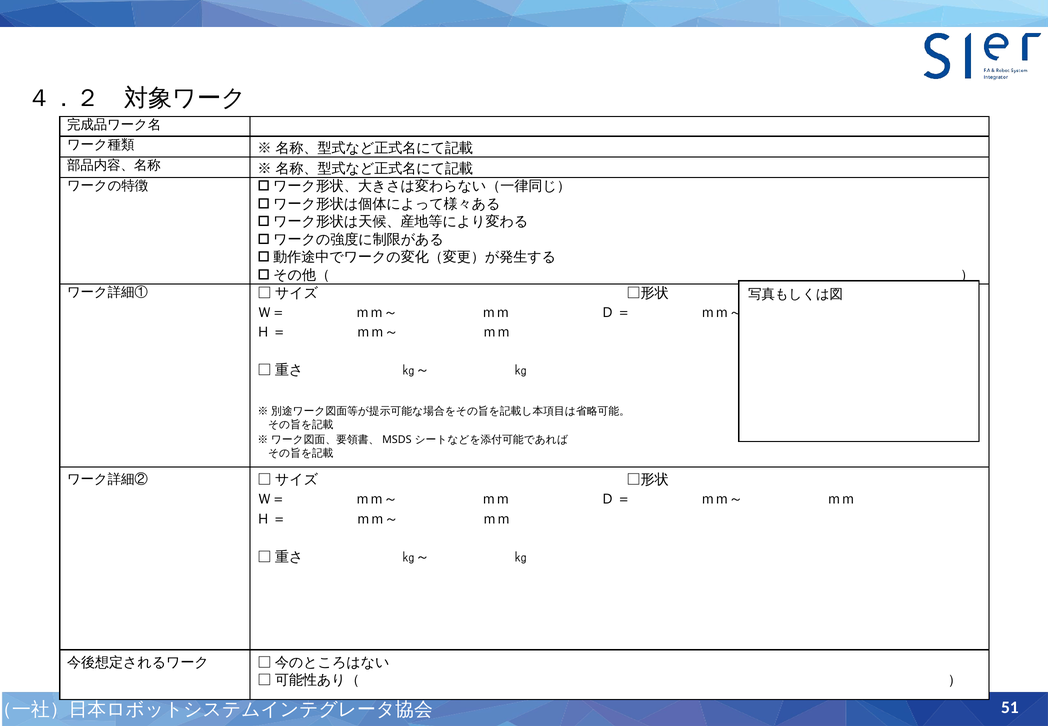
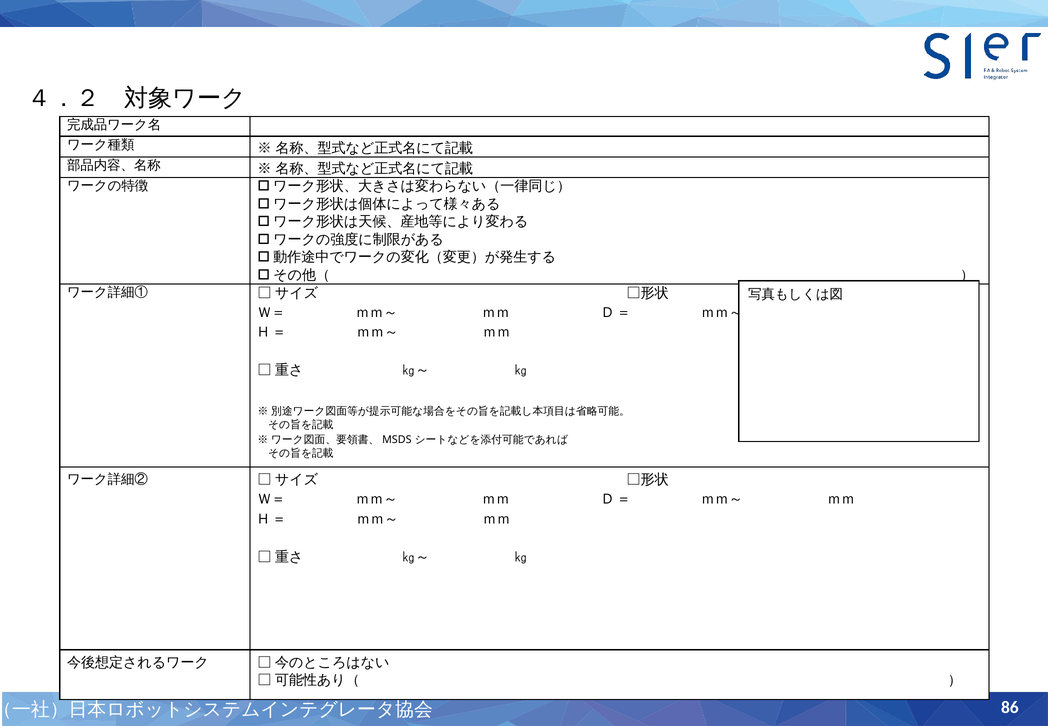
51: 51 -> 86
